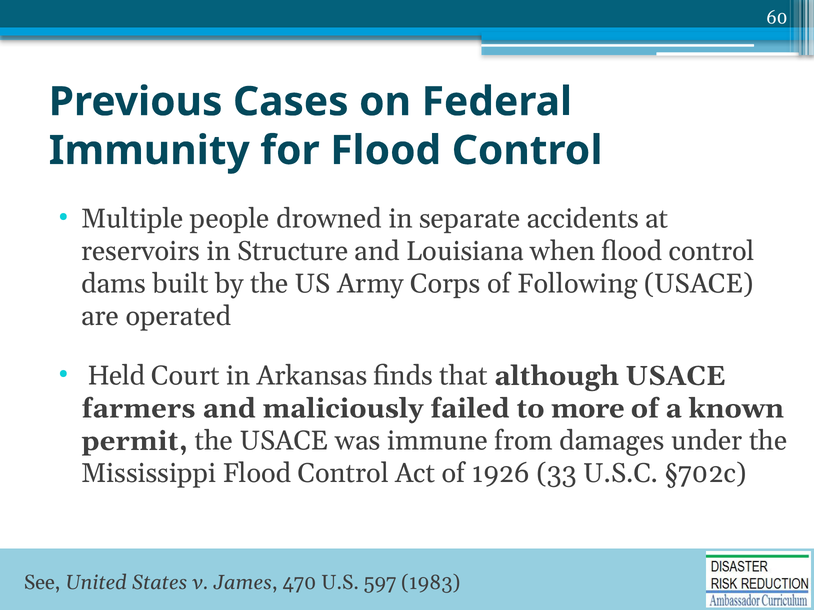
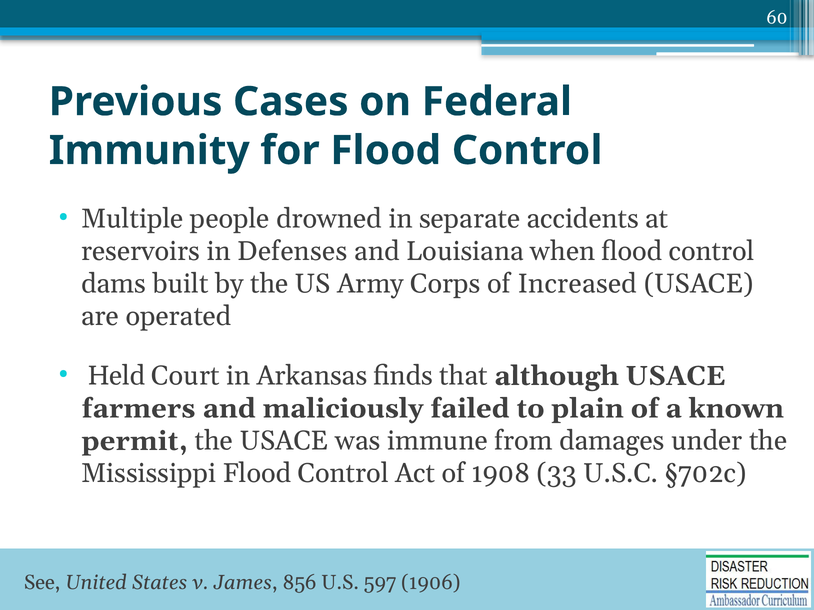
Structure: Structure -> Defenses
Following: Following -> Increased
more: more -> plain
1926: 1926 -> 1908
470: 470 -> 856
1983: 1983 -> 1906
